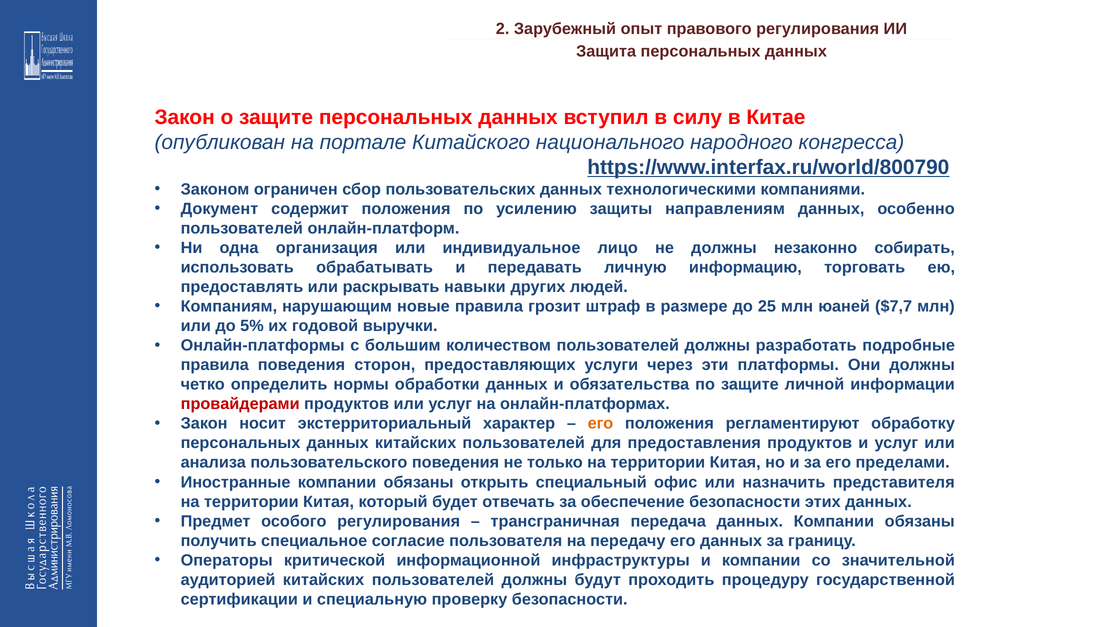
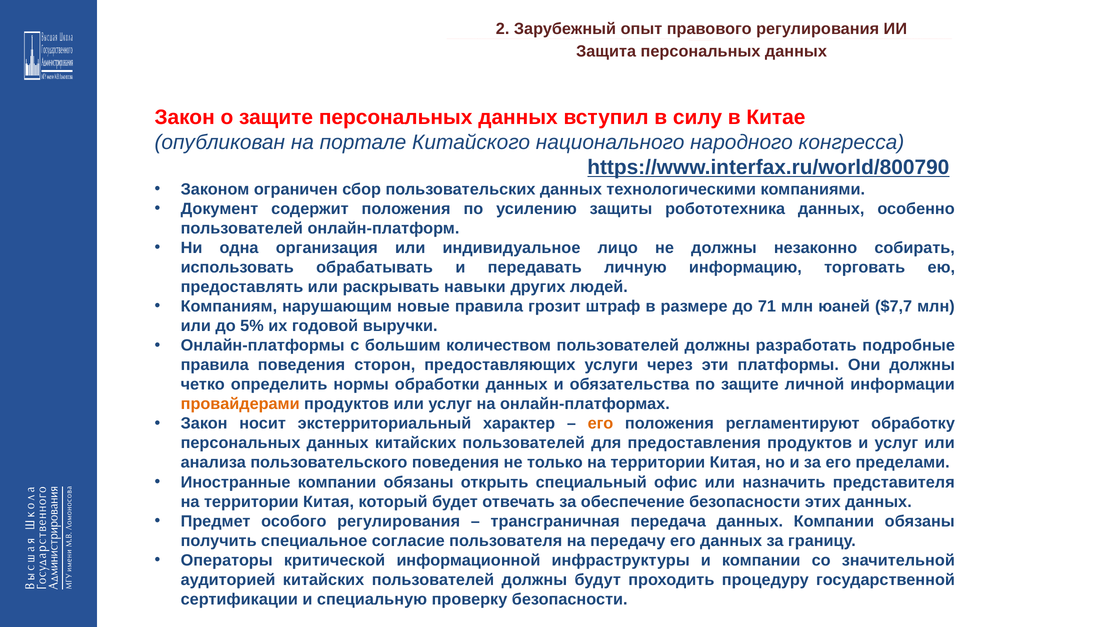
направлениям: направлениям -> робототехника
25: 25 -> 71
провайдерами colour: red -> orange
